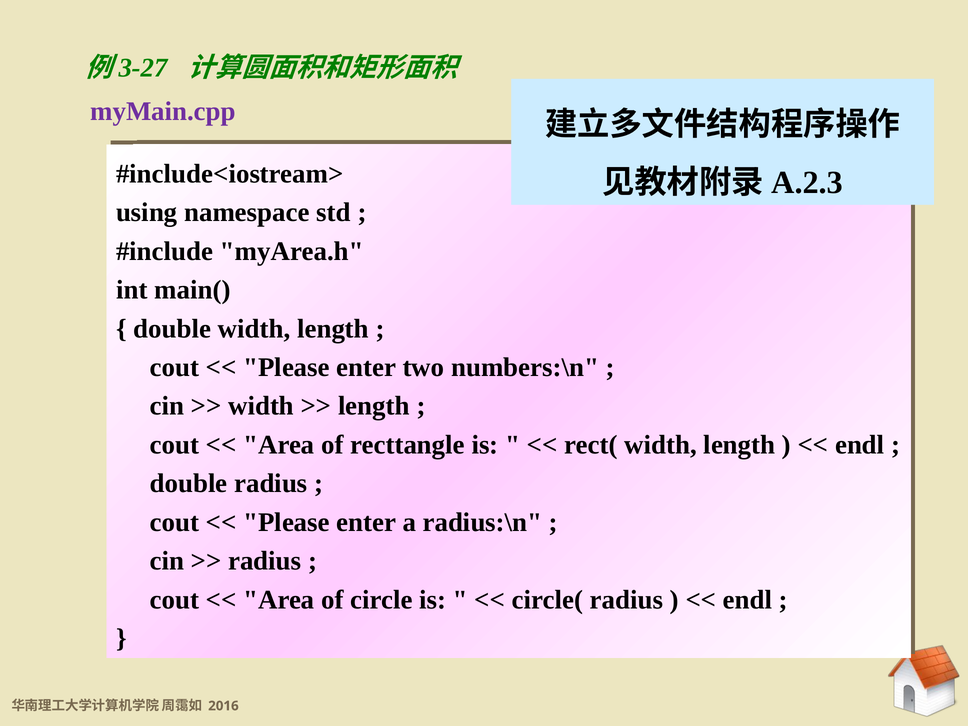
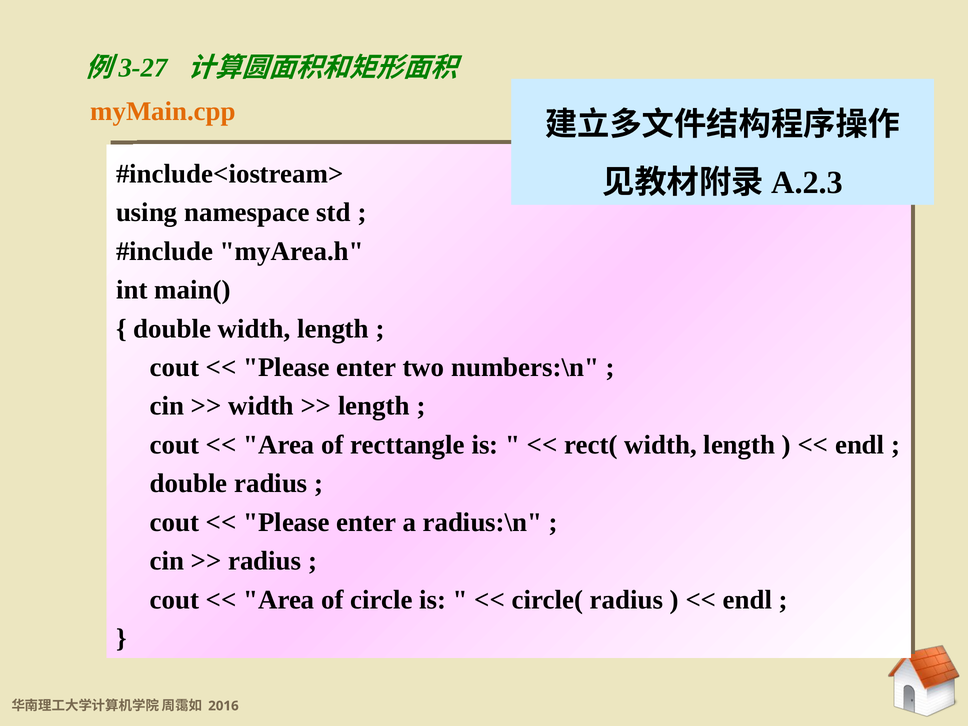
myMain.cpp colour: purple -> orange
